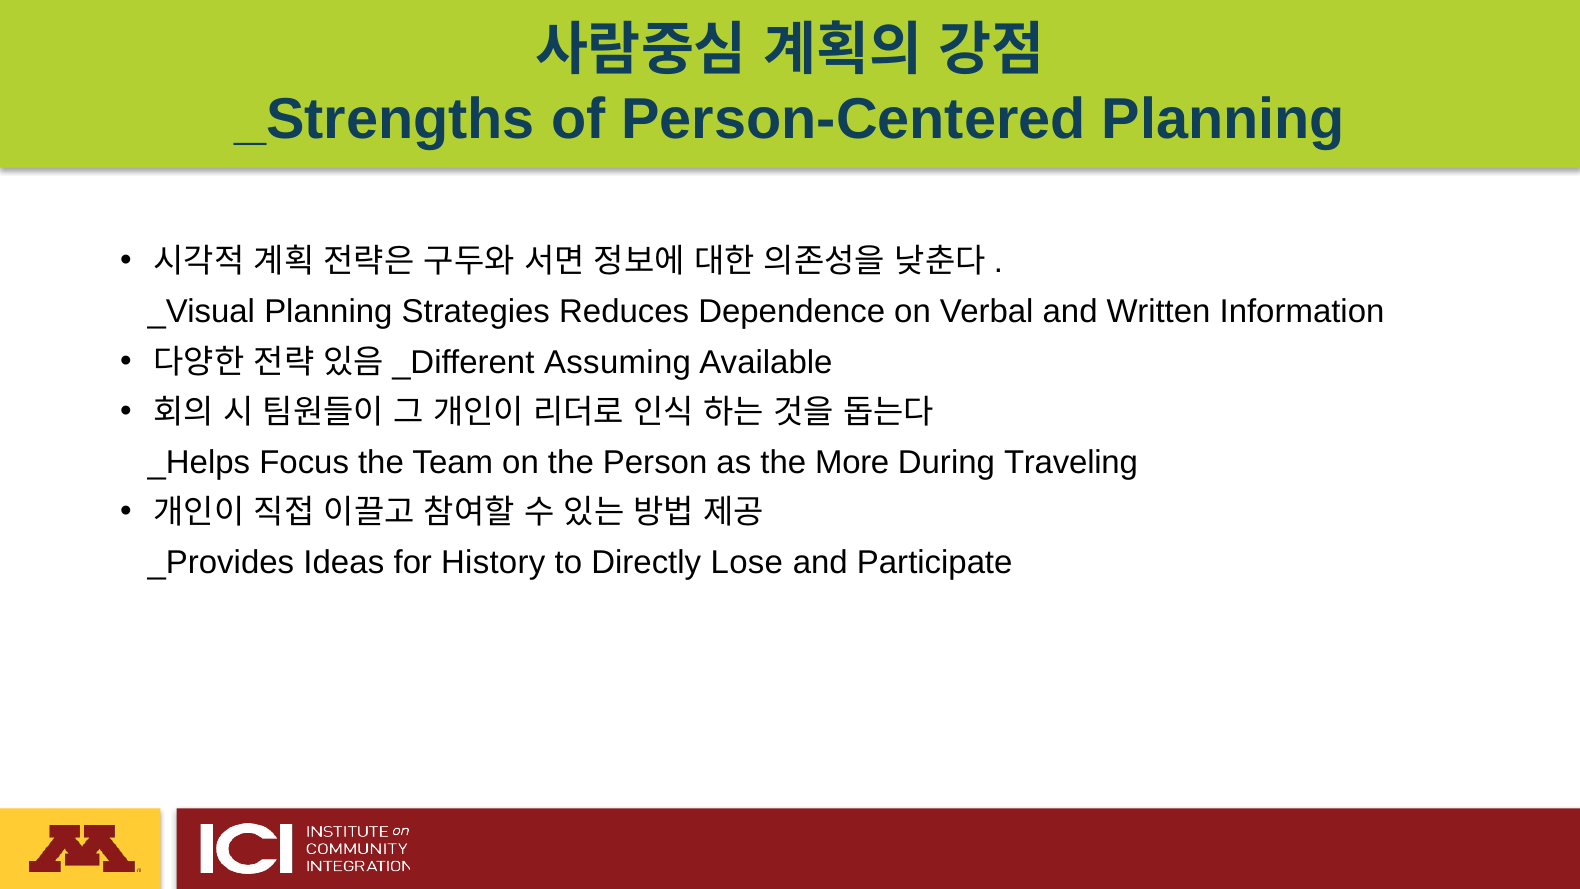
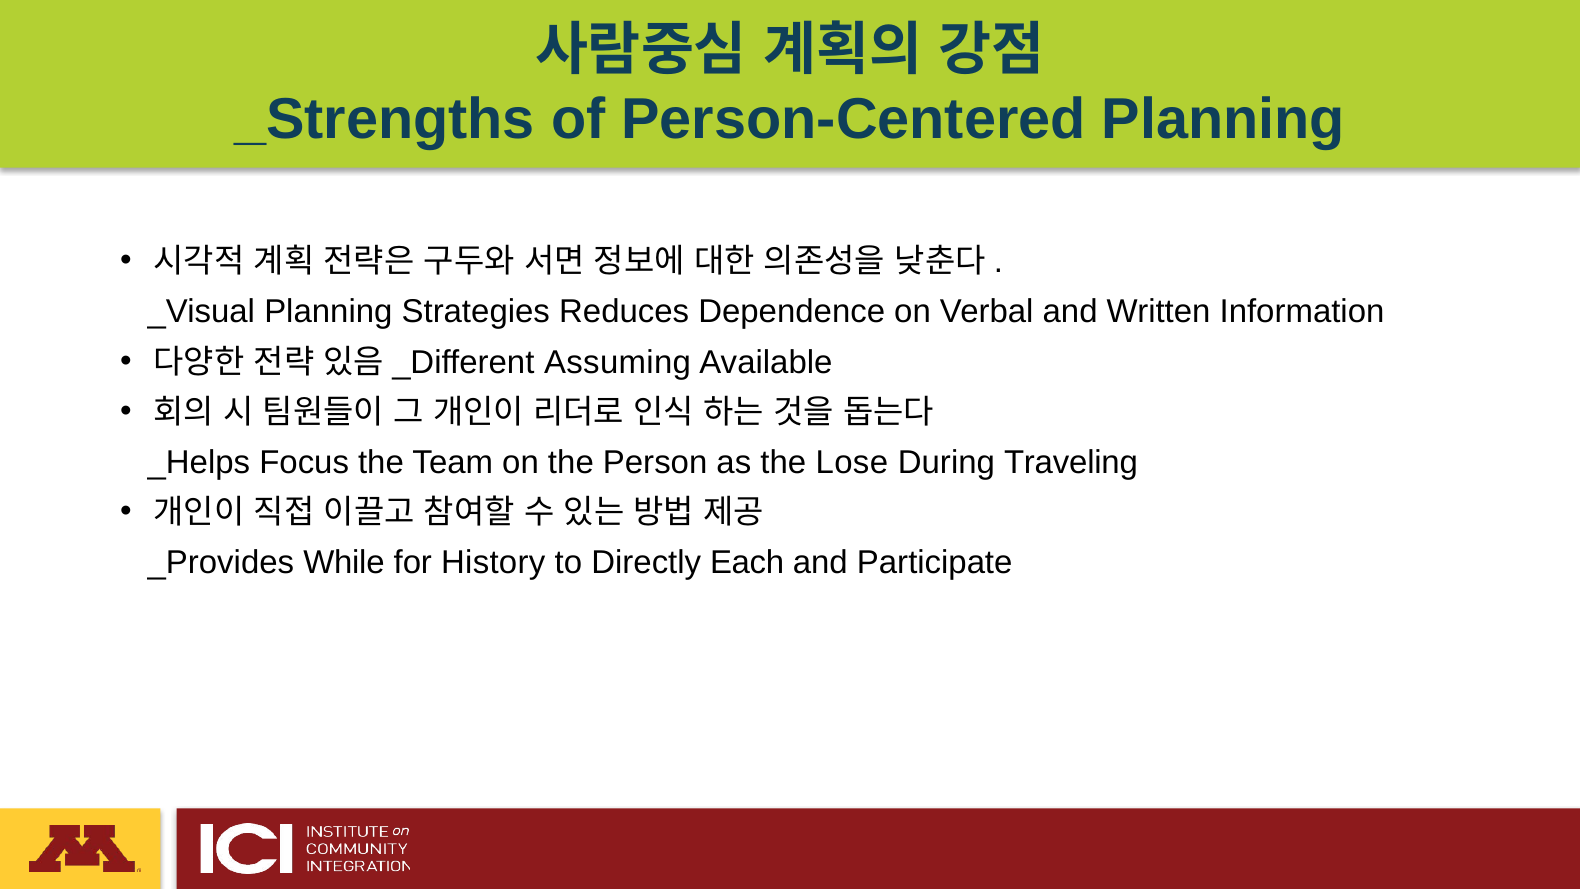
More: More -> Lose
Ideas: Ideas -> While
Lose: Lose -> Each
